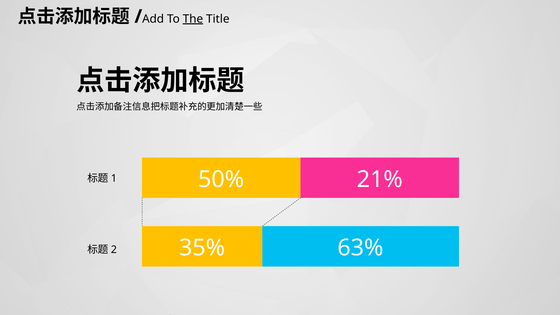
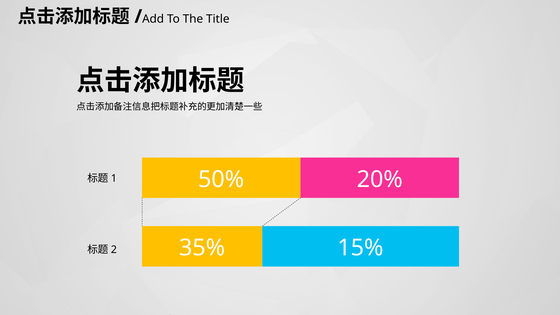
The underline: present -> none
21%: 21% -> 20%
63%: 63% -> 15%
